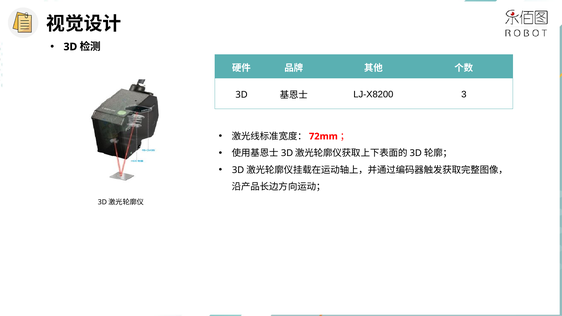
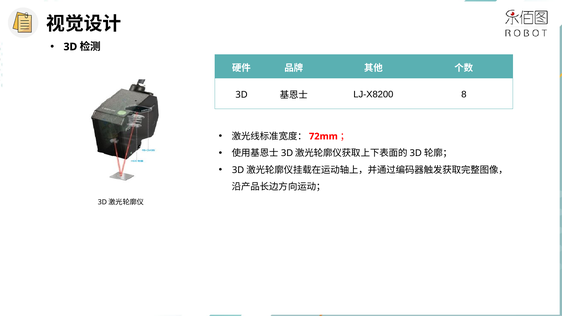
3: 3 -> 8
